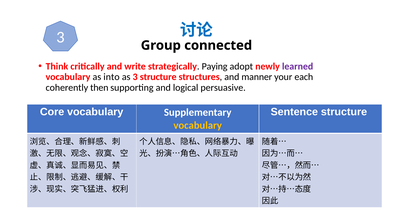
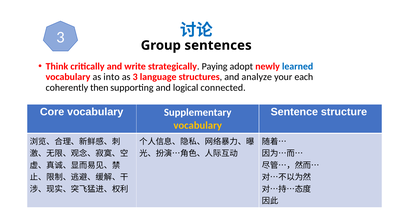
connected: connected -> sentences
learned colour: purple -> blue
3 structure: structure -> language
manner: manner -> analyze
persuasive: persuasive -> connected
